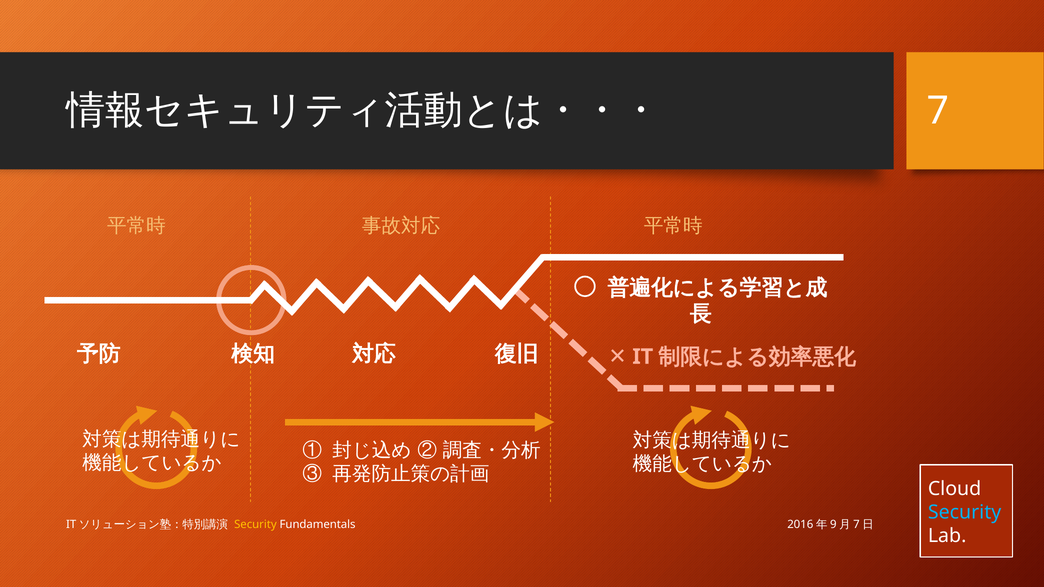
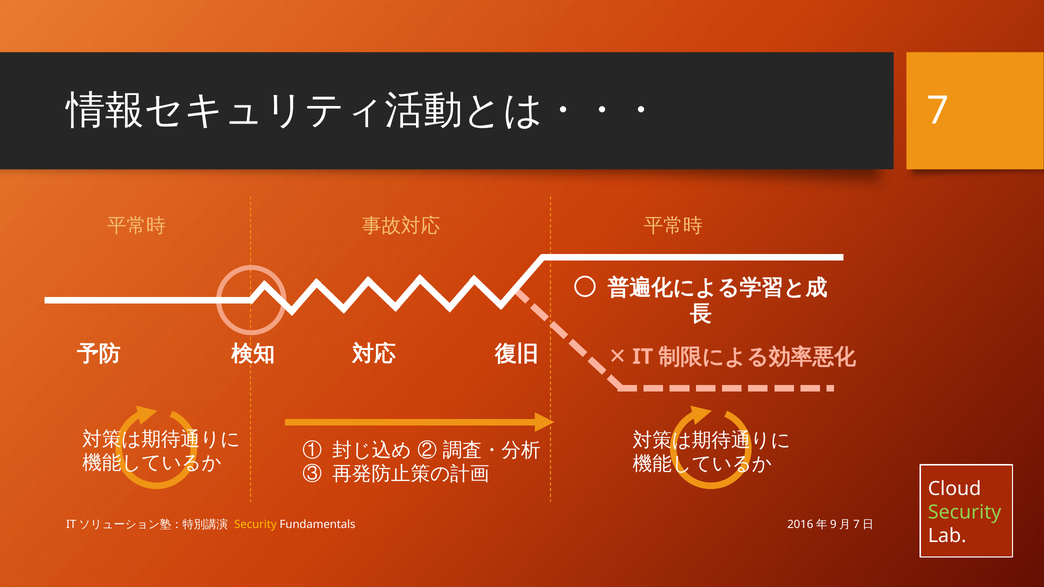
Security at (965, 512) colour: light blue -> light green
